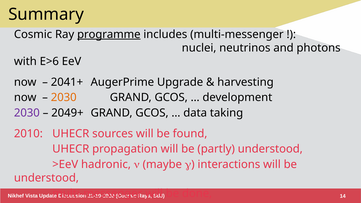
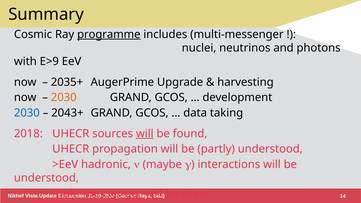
E>6: E>6 -> E>9
2041+: 2041+ -> 2035+
2030 at (27, 113) colour: purple -> blue
2049+: 2049+ -> 2043+
2010: 2010 -> 2018
will at (145, 134) underline: none -> present
